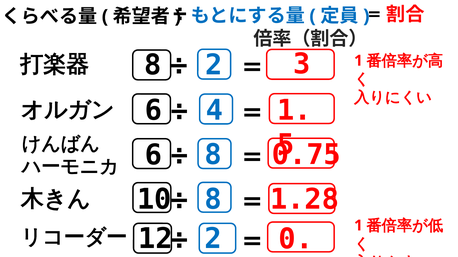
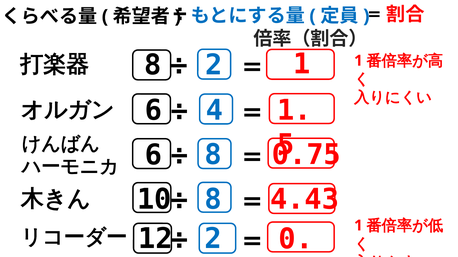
3 at (302, 64): 3 -> 1
1.28: 1.28 -> 4.43
